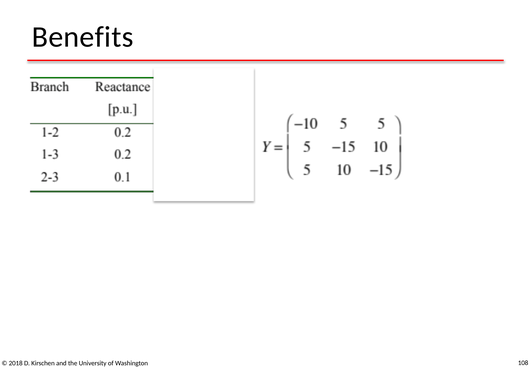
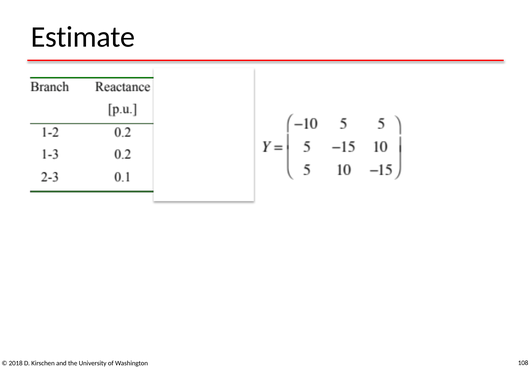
Benefits: Benefits -> Estimate
